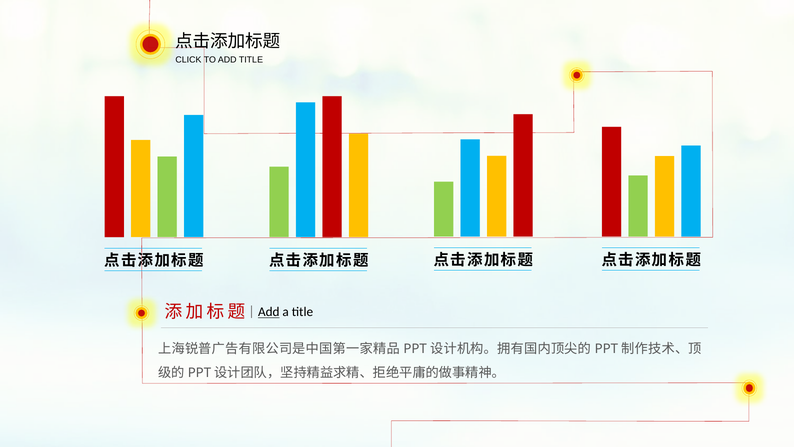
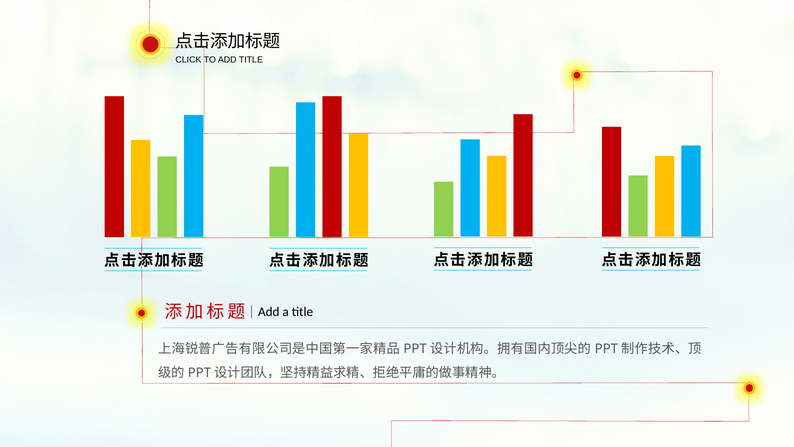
Add at (269, 312) underline: present -> none
